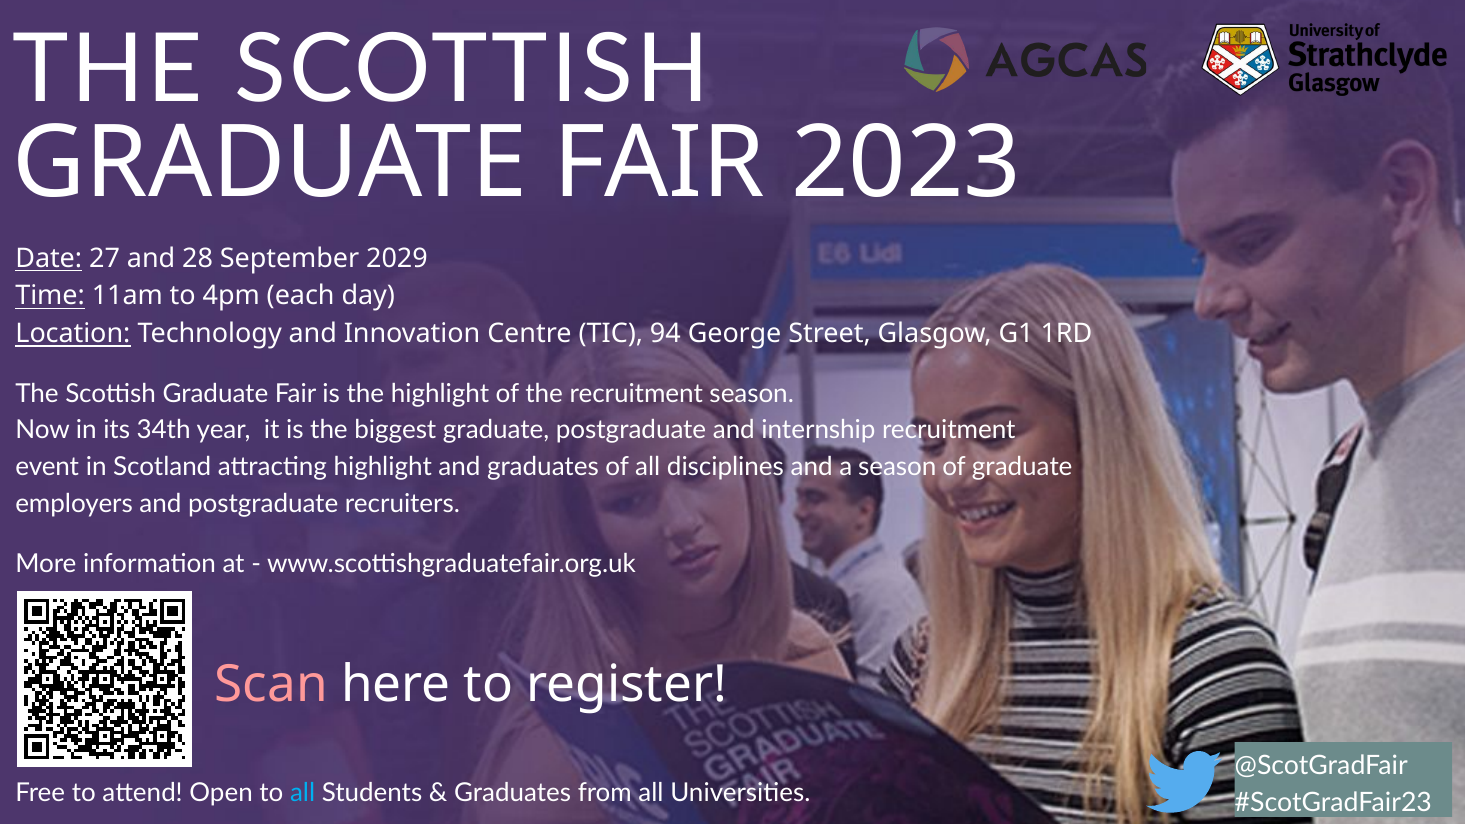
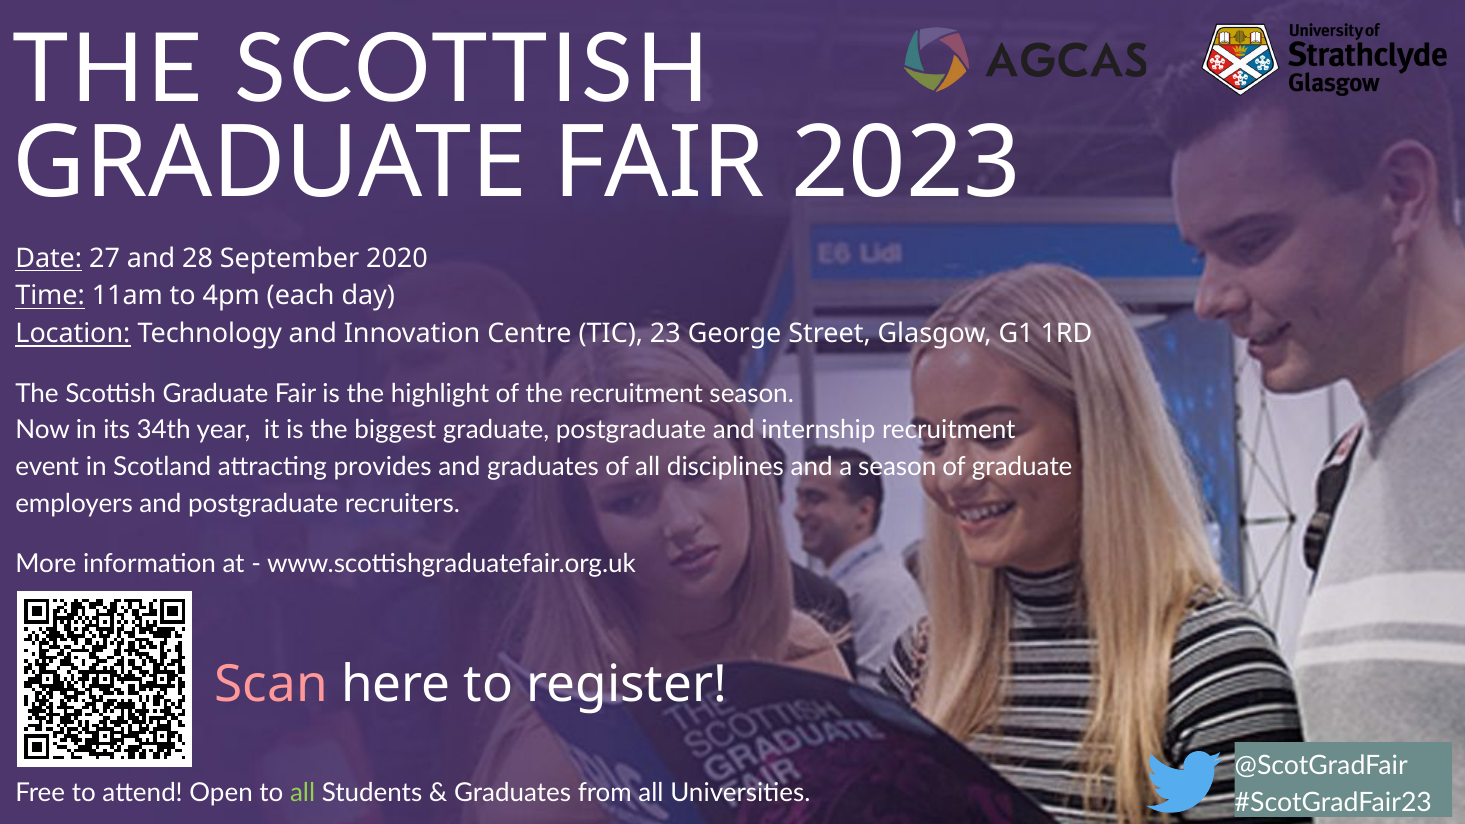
2029: 2029 -> 2020
94: 94 -> 23
attracting highlight: highlight -> provides
all at (303, 793) colour: light blue -> light green
